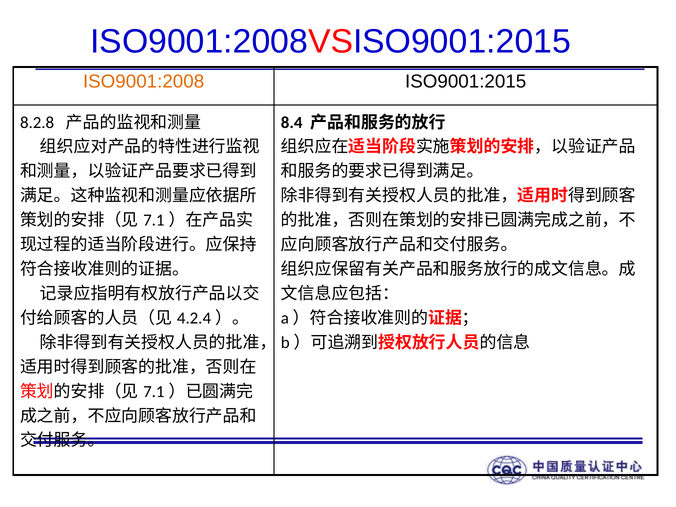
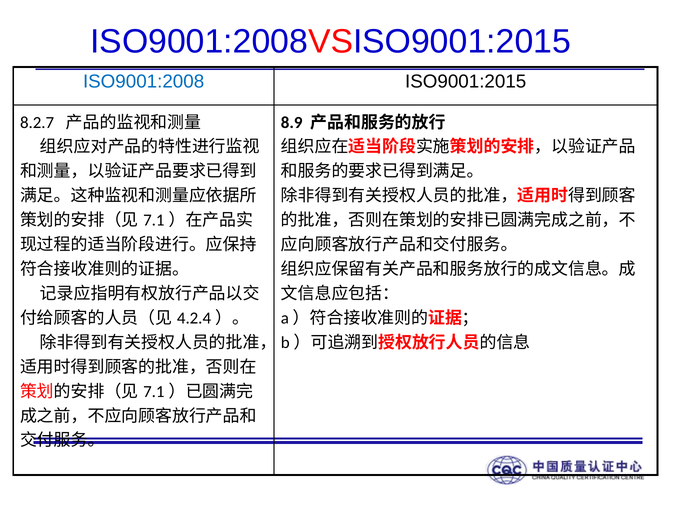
ISO9001:2008 colour: orange -> blue
8.2.8: 8.2.8 -> 8.2.7
8.4: 8.4 -> 8.9
